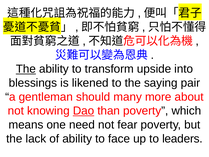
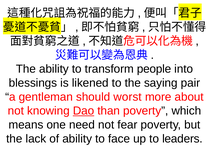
The at (26, 69) underline: present -> none
upside: upside -> people
many: many -> worst
